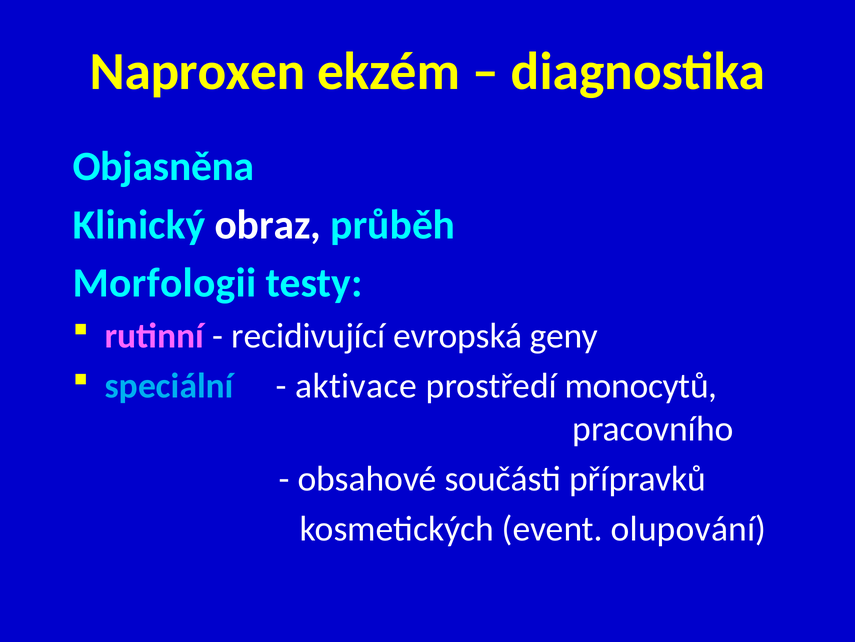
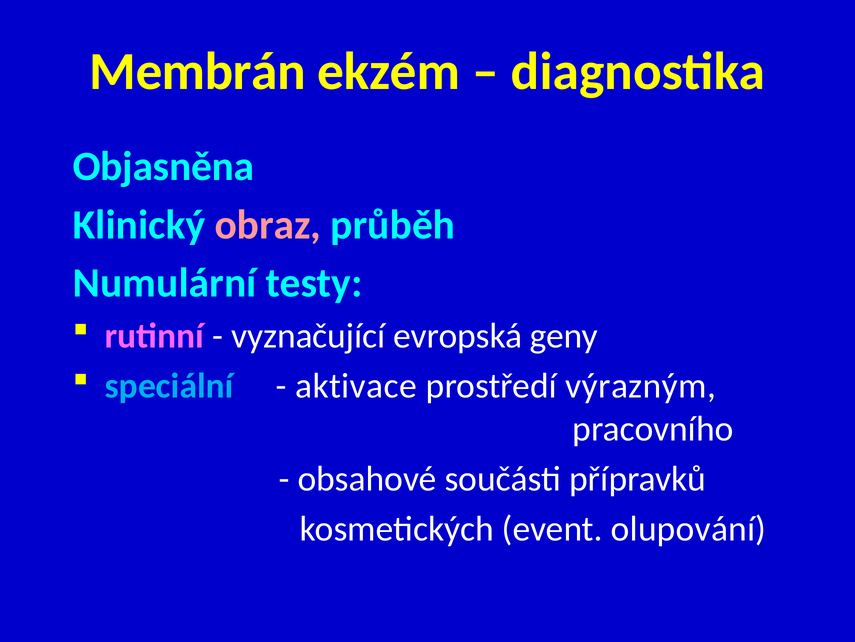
Naproxen: Naproxen -> Membrán
obraz colour: white -> pink
Morfologii: Morfologii -> Numulární
recidivující: recidivující -> vyznačující
monocytů: monocytů -> výrazným
